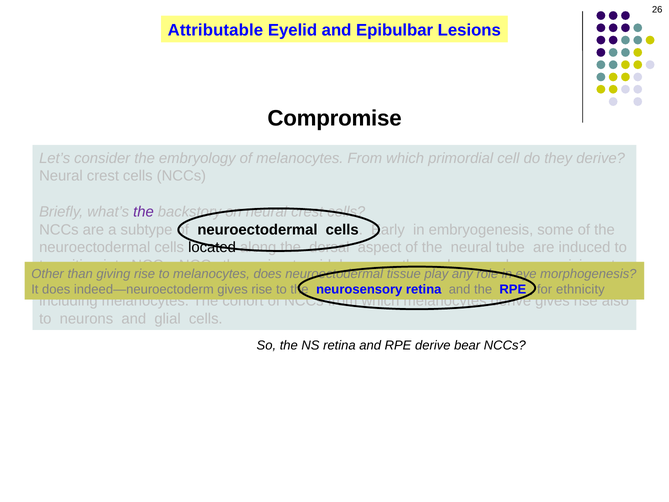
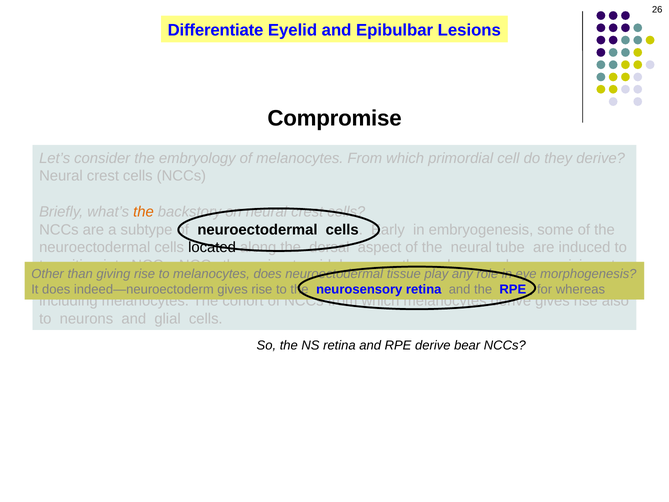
Attributable at (215, 30): Attributable -> Differentiate
the at (144, 212) colour: purple -> orange
ethnicity: ethnicity -> whereas
